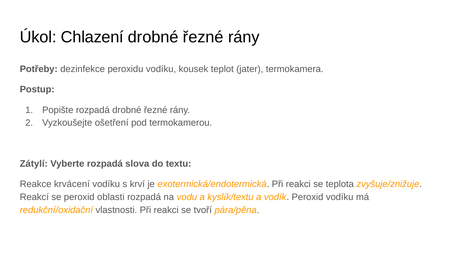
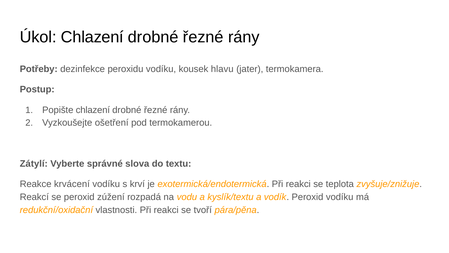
teplot: teplot -> hlavu
Popište rozpadá: rozpadá -> chlazení
Vyberte rozpadá: rozpadá -> správné
oblasti: oblasti -> zúžení
